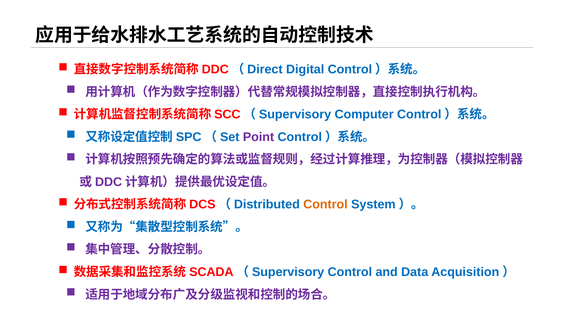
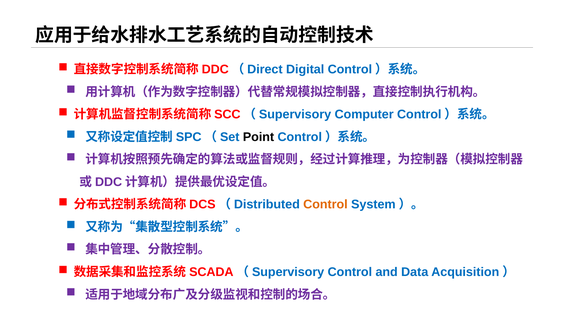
Point colour: purple -> black
